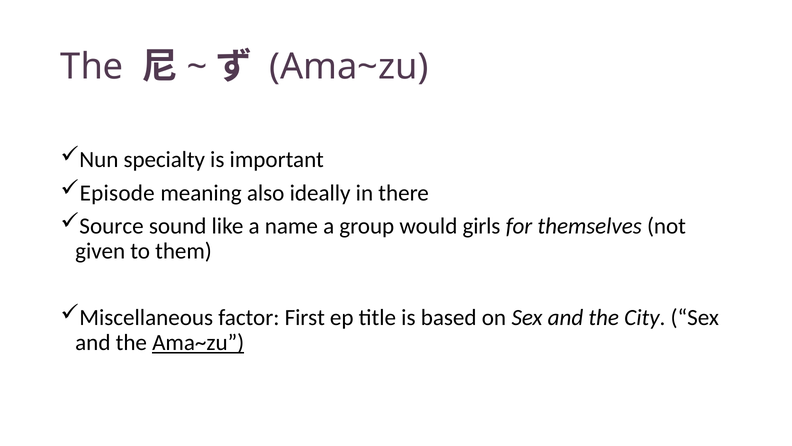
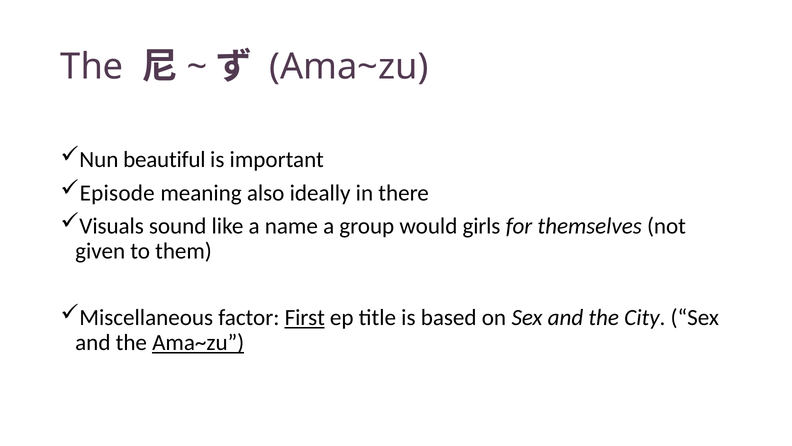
specialty: specialty -> beautiful
Source: Source -> Visuals
First underline: none -> present
